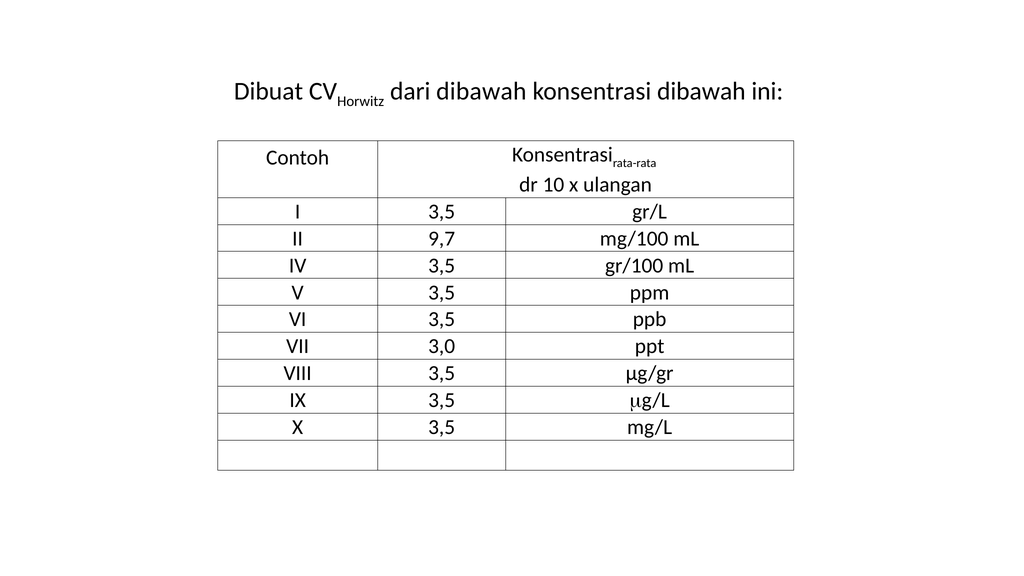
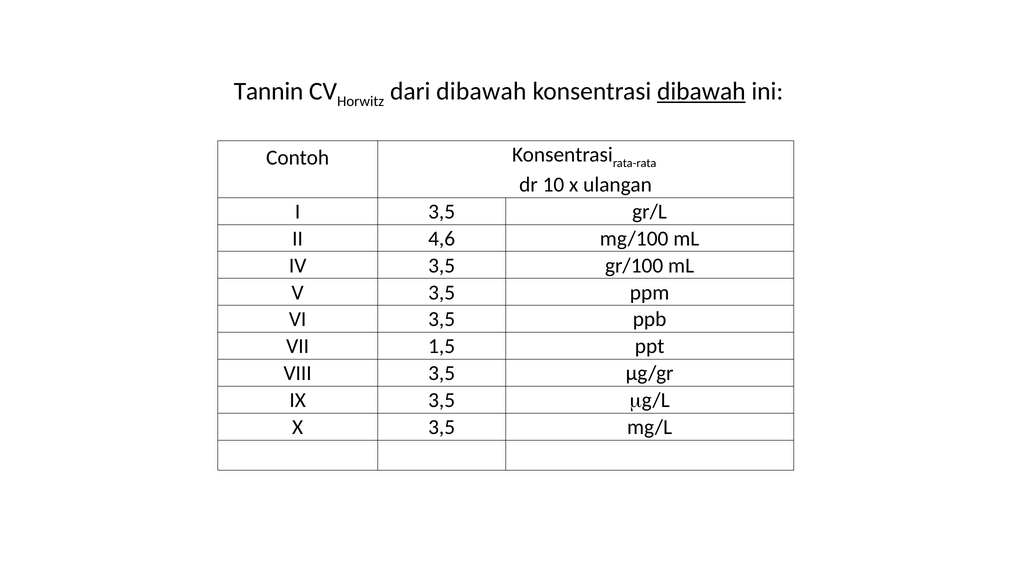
Dibuat: Dibuat -> Tannin
dibawah at (701, 91) underline: none -> present
9,7: 9,7 -> 4,6
3,0: 3,0 -> 1,5
